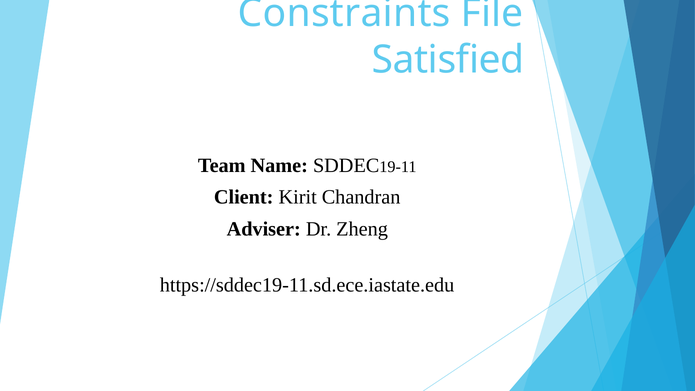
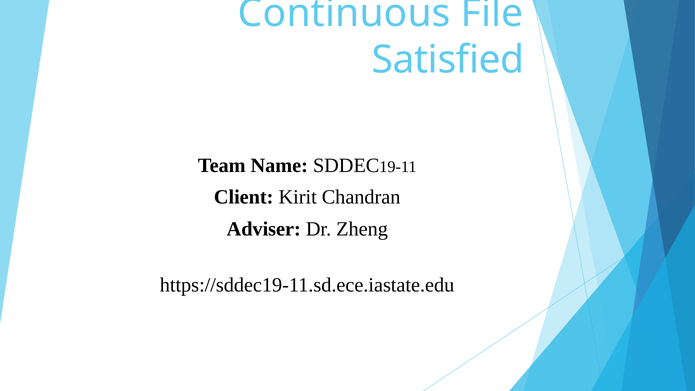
Constraints: Constraints -> Continuous
